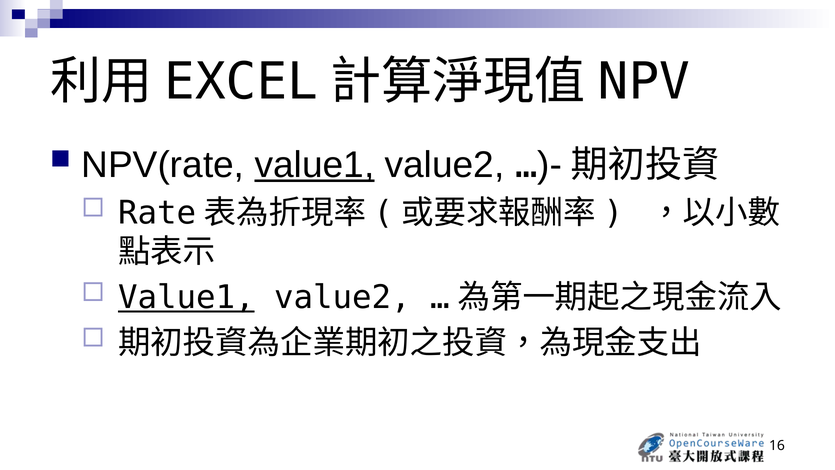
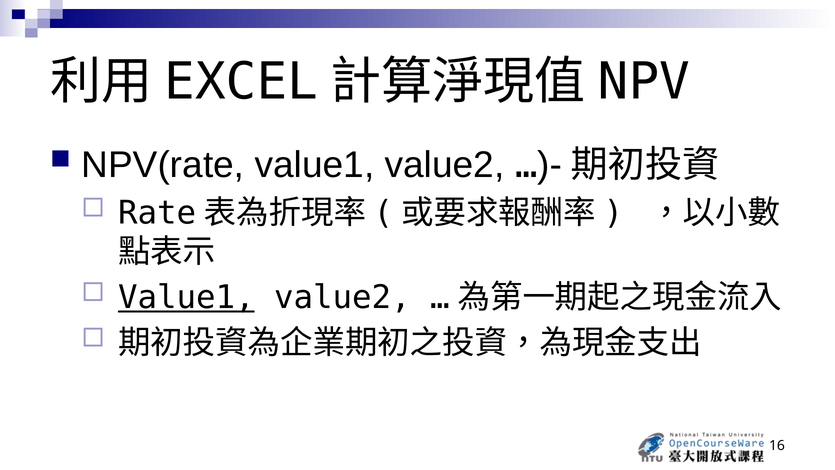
value1 at (314, 165) underline: present -> none
